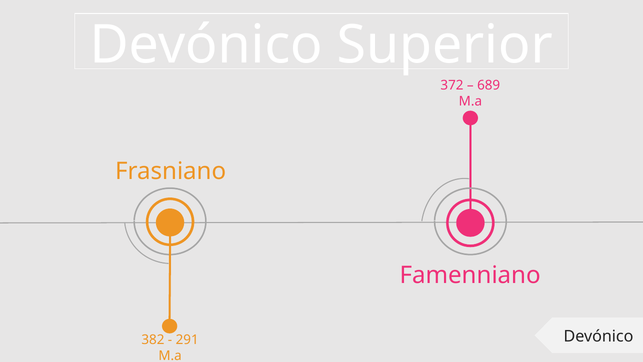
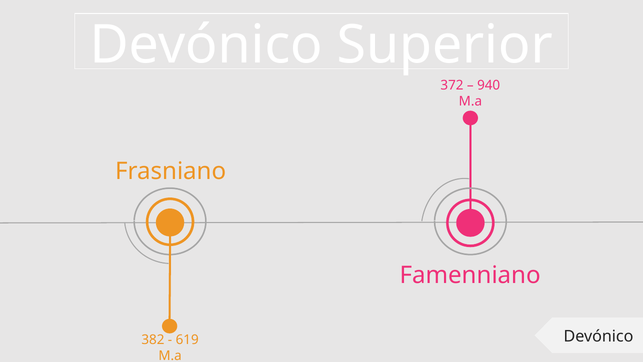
689: 689 -> 940
291: 291 -> 619
